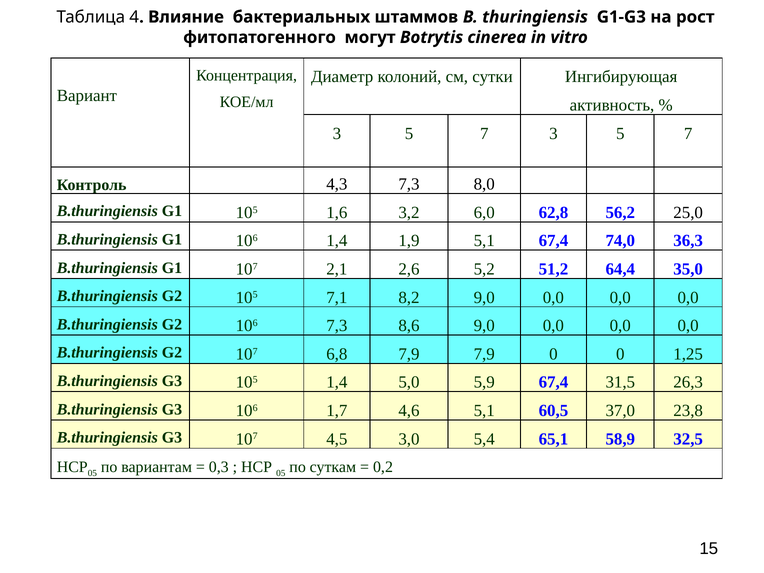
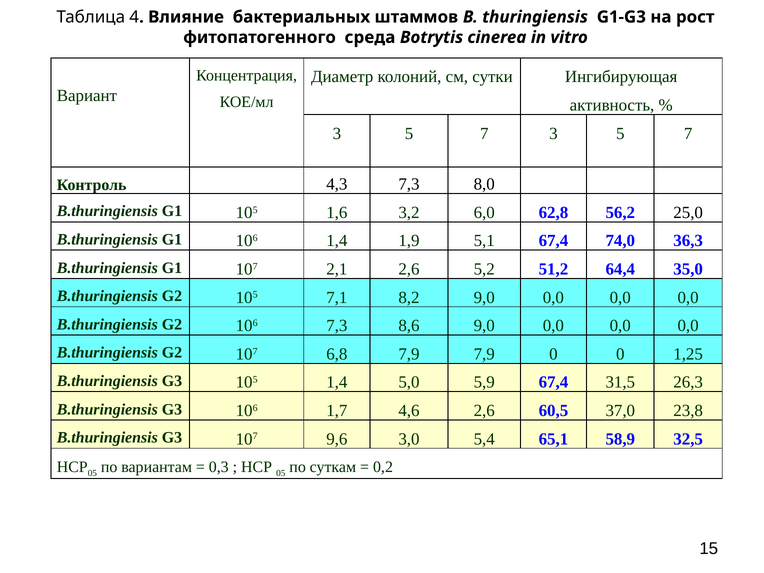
могут: могут -> среда
4,6 5,1: 5,1 -> 2,6
4,5: 4,5 -> 9,6
